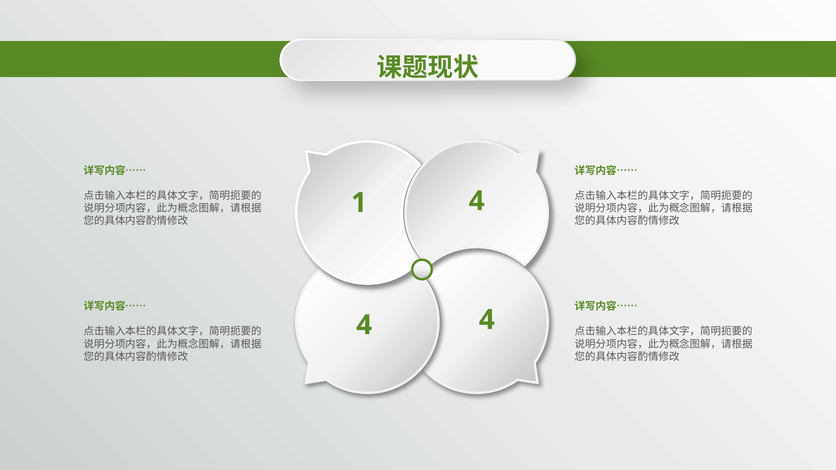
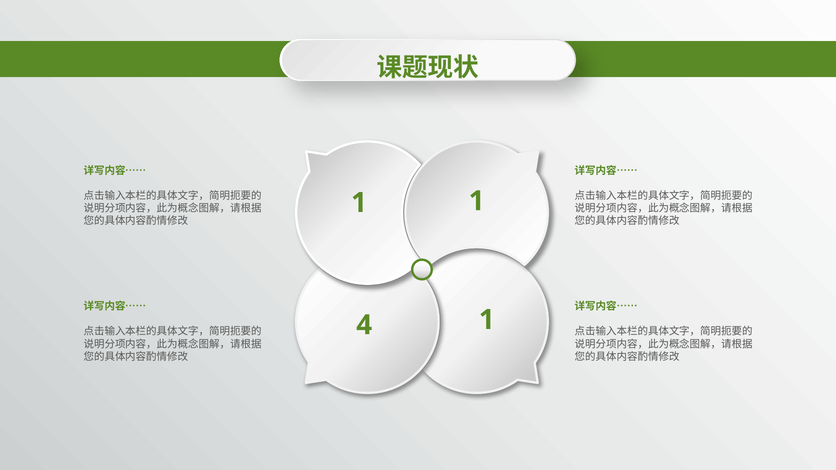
1 4: 4 -> 1
4 at (487, 320): 4 -> 1
